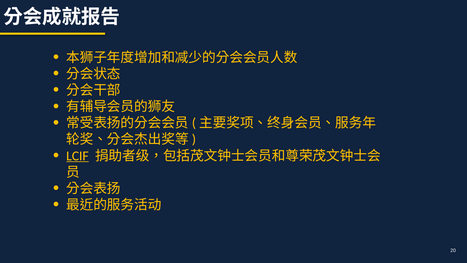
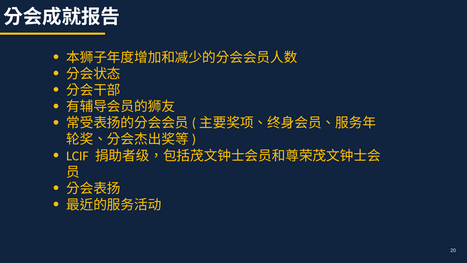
LCIF underline: present -> none
